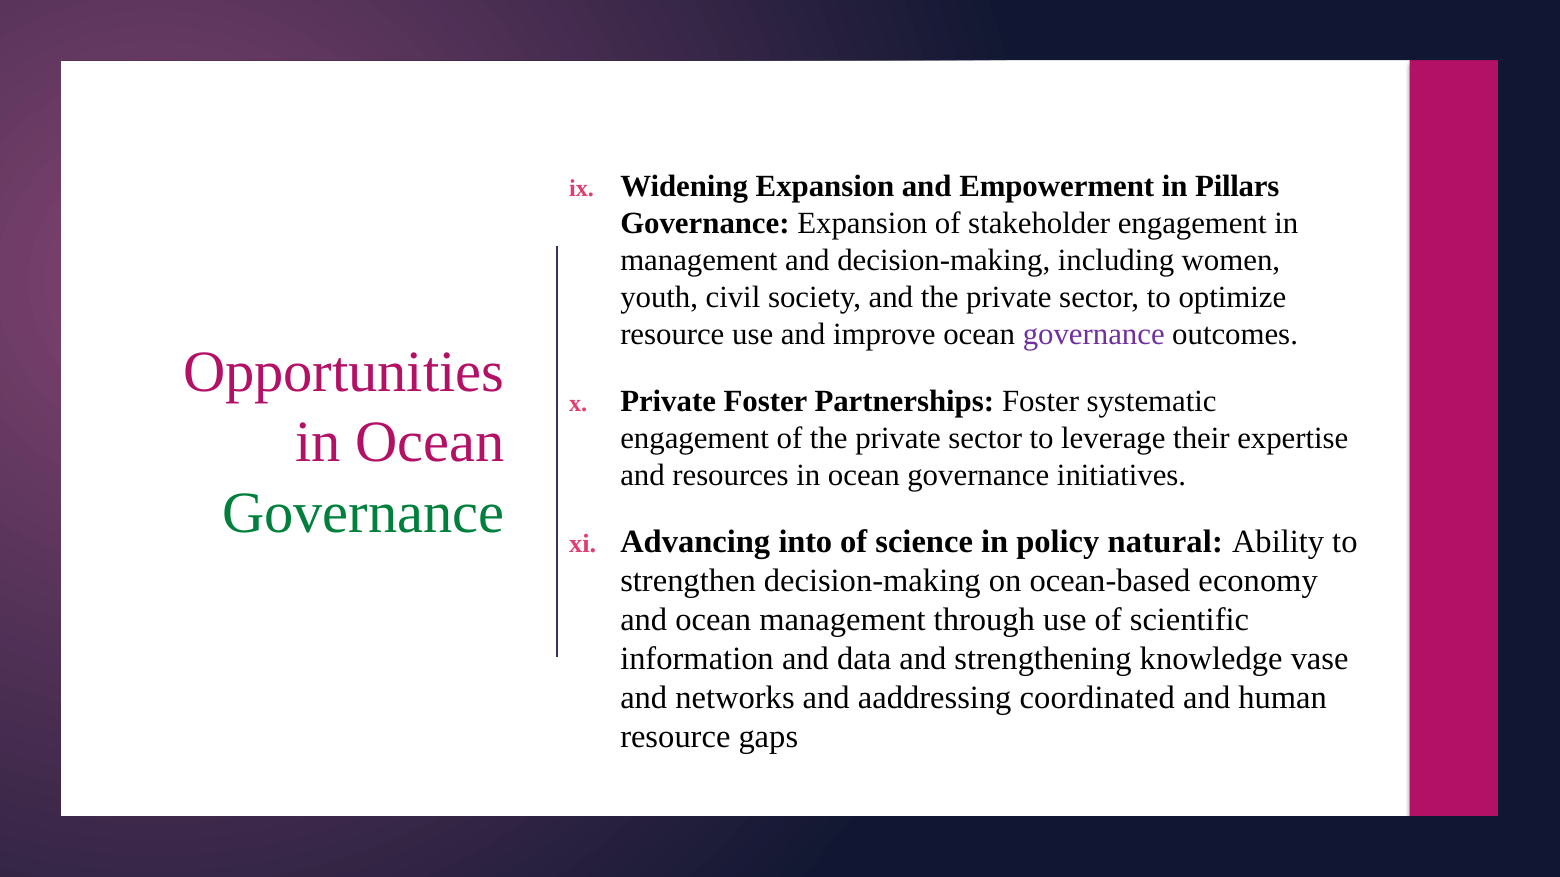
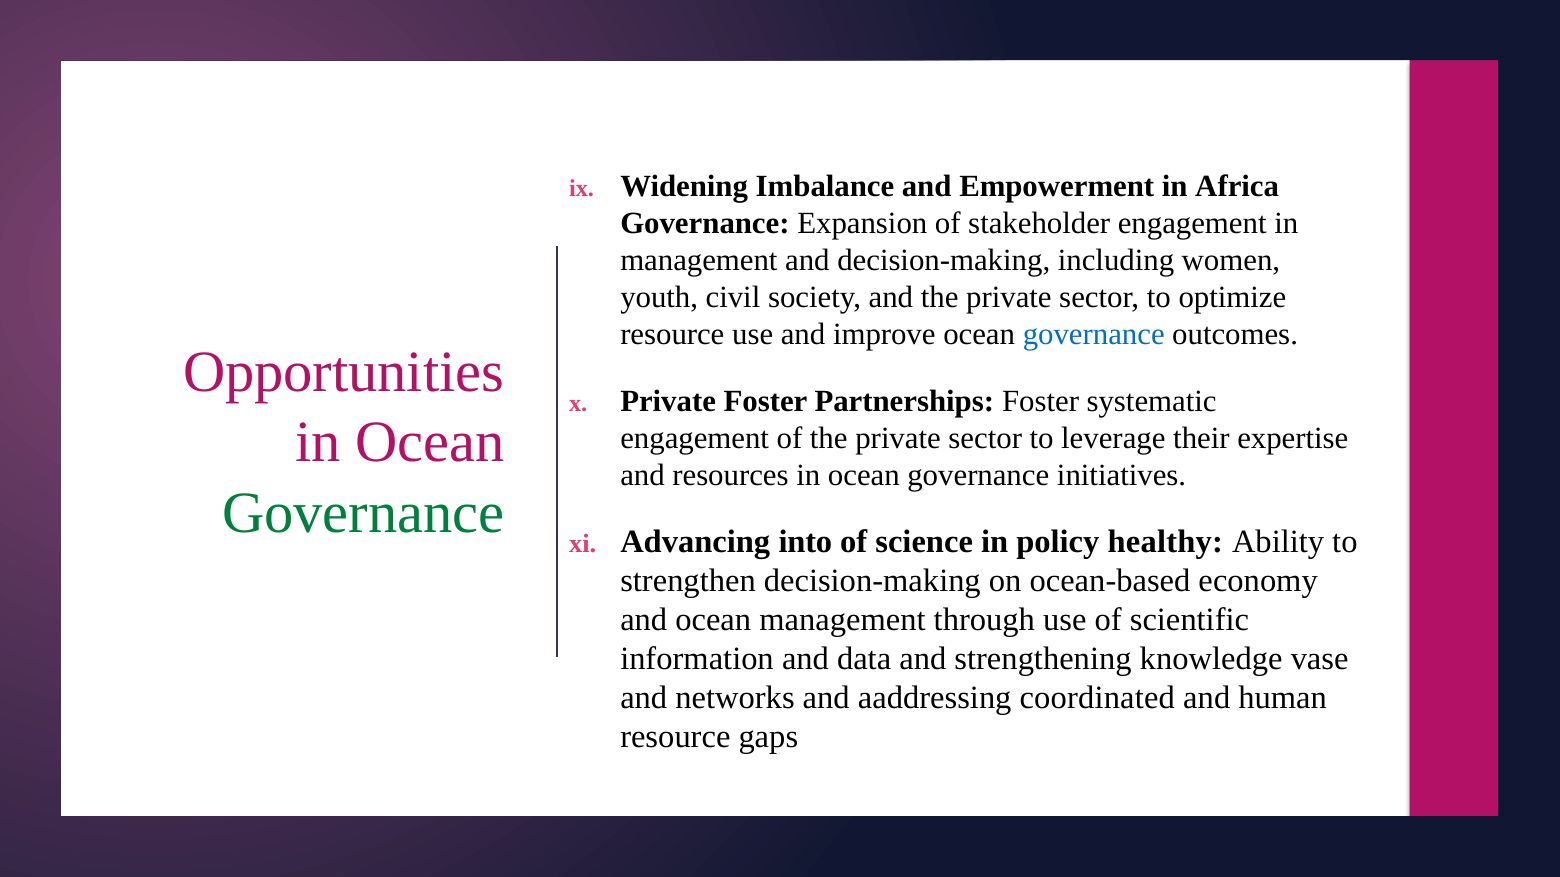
Widening Expansion: Expansion -> Imbalance
Pillars: Pillars -> Africa
governance at (1094, 335) colour: purple -> blue
natural: natural -> healthy
